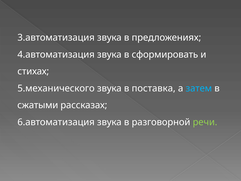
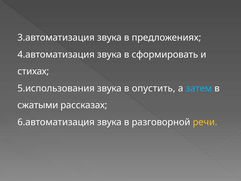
5.механического: 5.механического -> 5.использования
поставка: поставка -> опустить
речи colour: light green -> yellow
